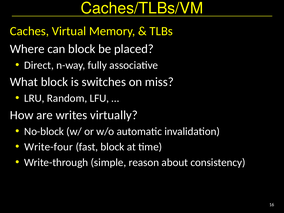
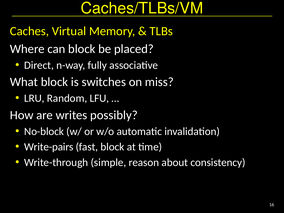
virtually: virtually -> possibly
Write-four: Write-four -> Write-pairs
